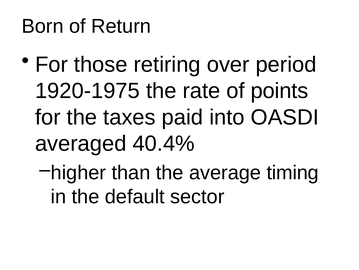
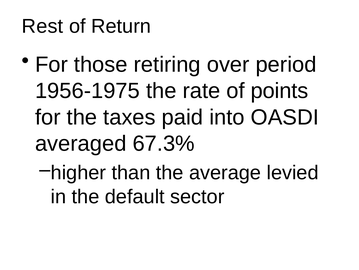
Born: Born -> Rest
1920-1975: 1920-1975 -> 1956-1975
40.4%: 40.4% -> 67.3%
timing: timing -> levied
